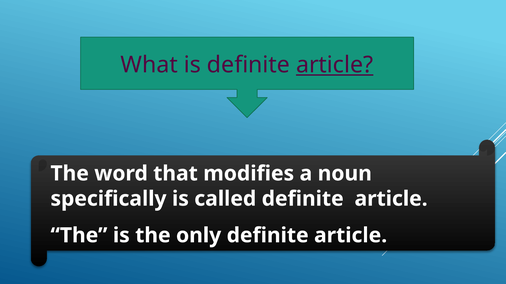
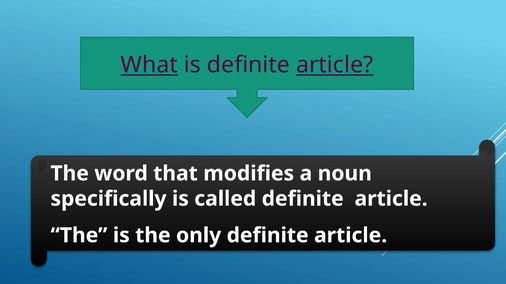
What underline: none -> present
